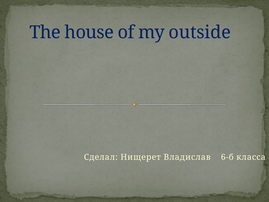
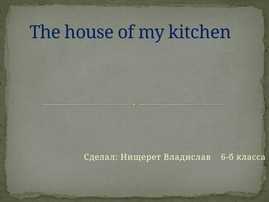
outside: outside -> kitchen
